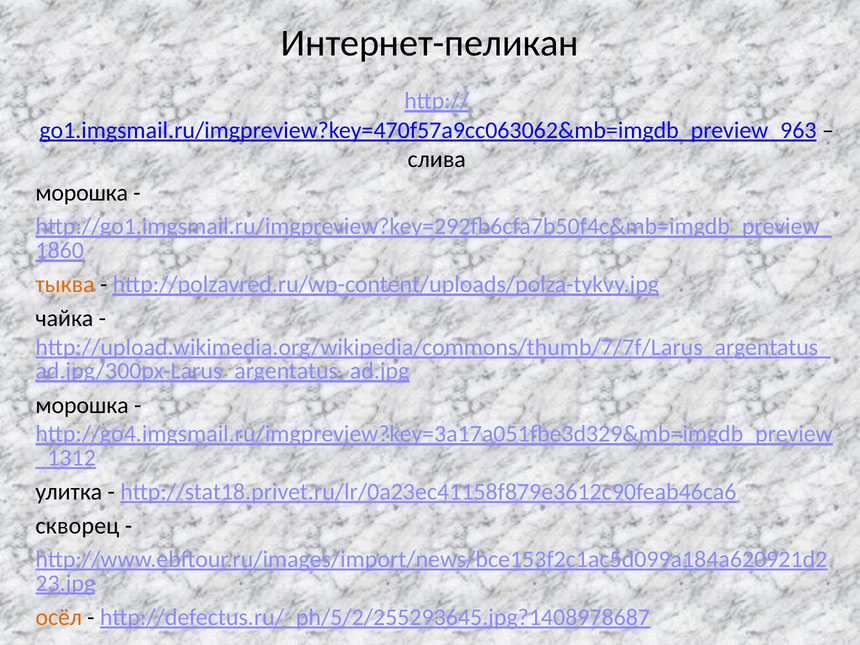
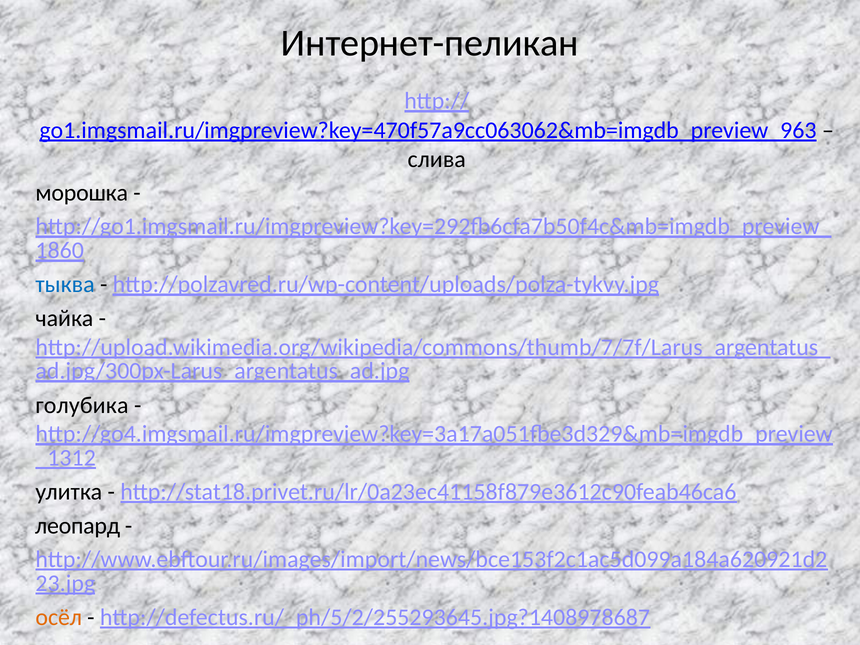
тыква colour: orange -> blue
морошка at (82, 405): морошка -> голубика
скворец: скворец -> леопард
